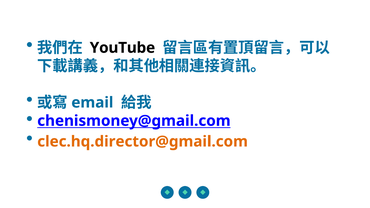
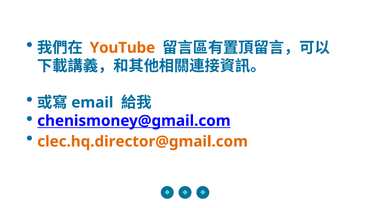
YouTube colour: black -> orange
